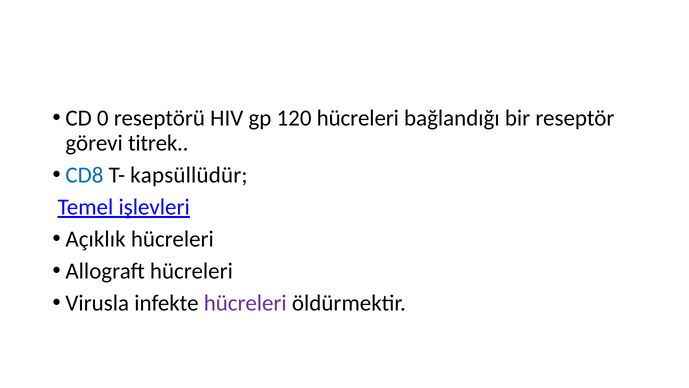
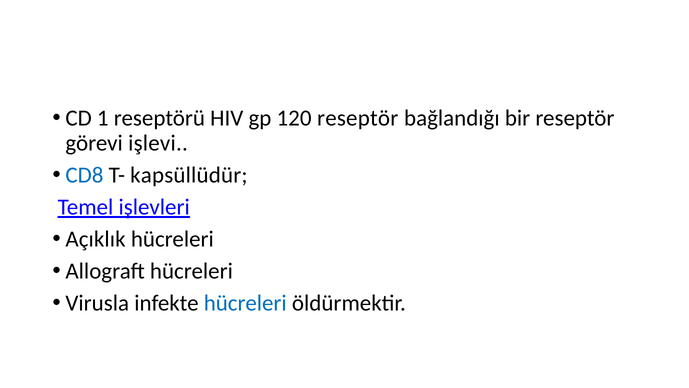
0: 0 -> 1
120 hücreleri: hücreleri -> reseptör
titrek: titrek -> işlevi
hücreleri at (245, 303) colour: purple -> blue
